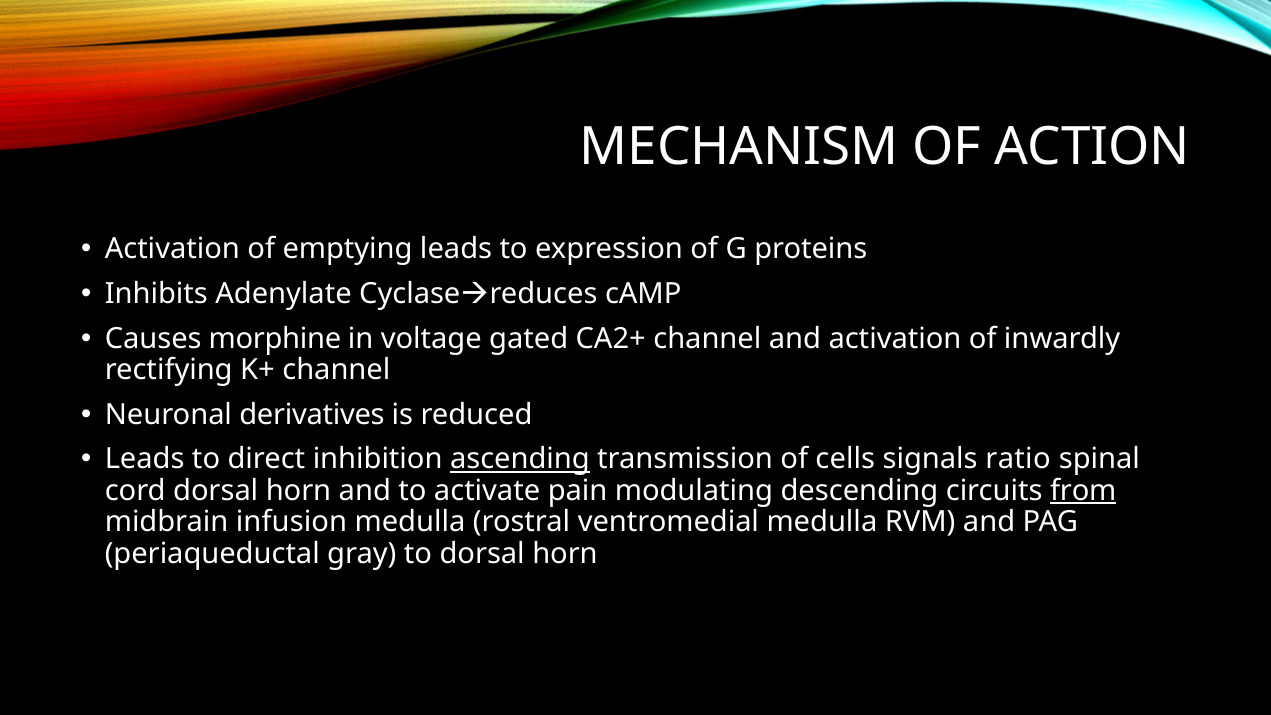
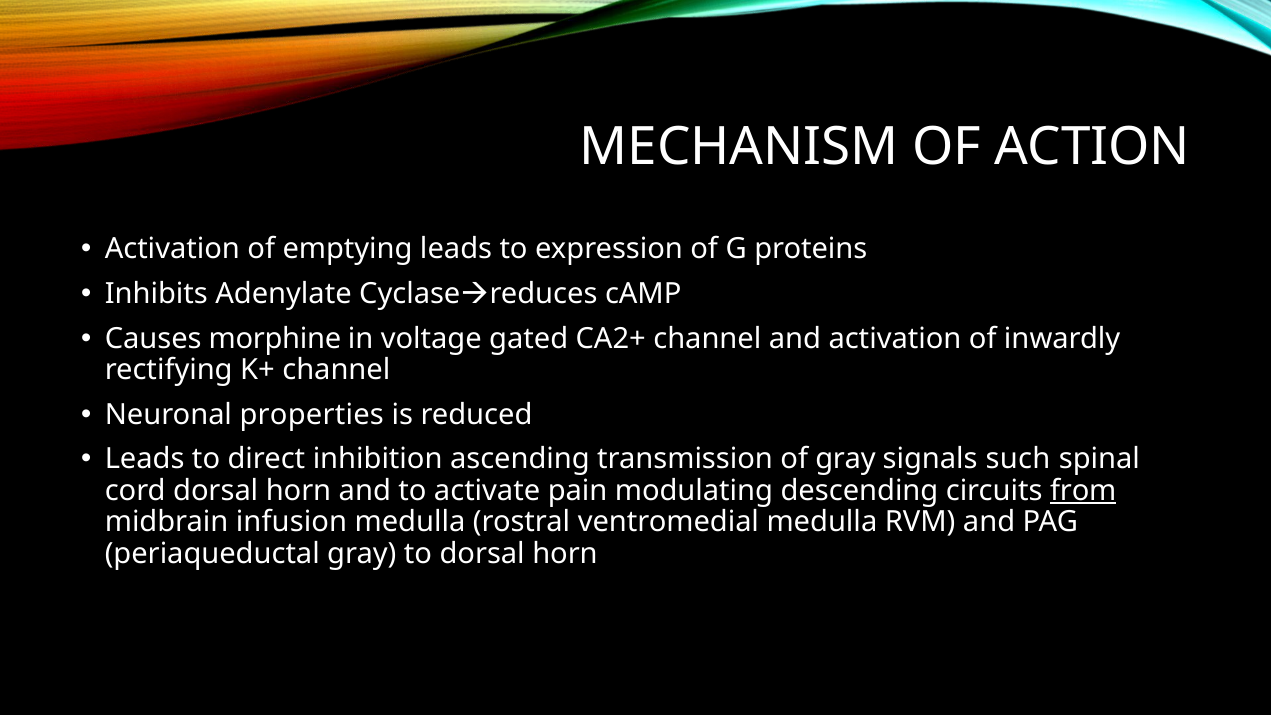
derivatives: derivatives -> properties
ascending underline: present -> none
of cells: cells -> gray
ratio: ratio -> such
